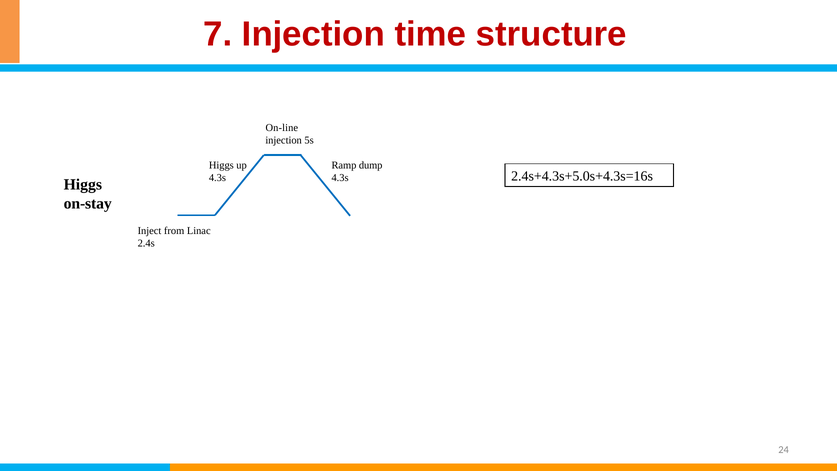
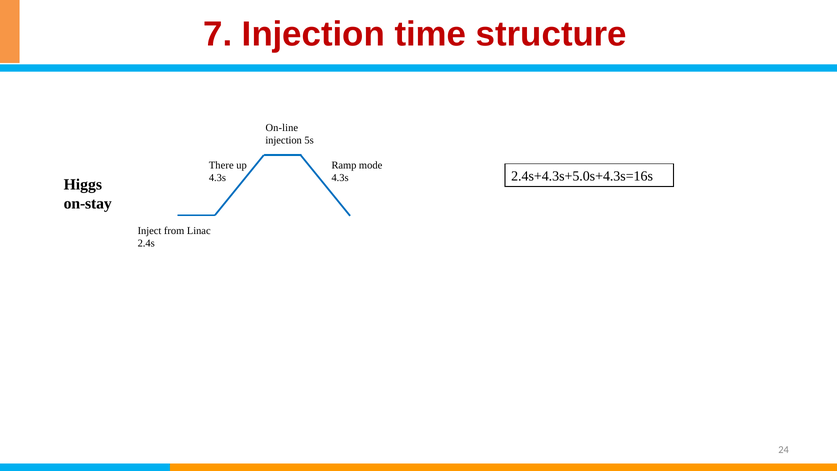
Higgs at (221, 165): Higgs -> There
dump: dump -> mode
